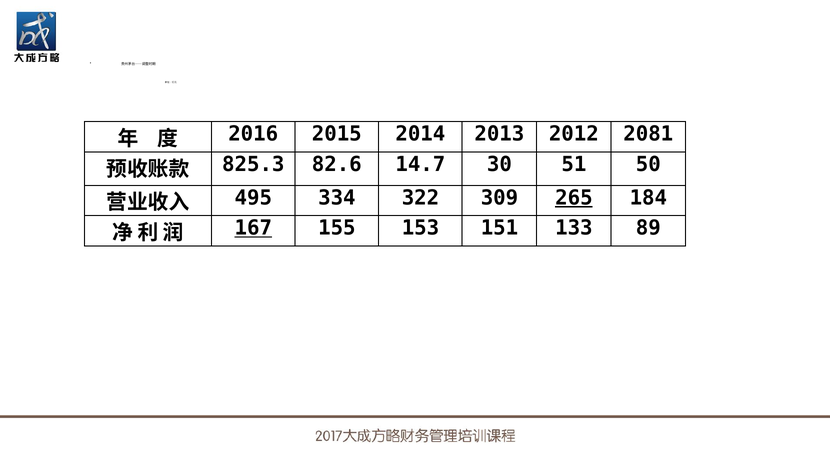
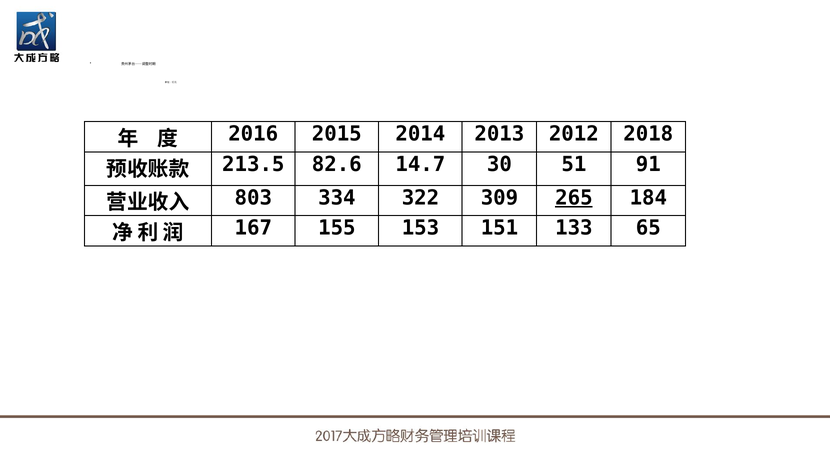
2081: 2081 -> 2018
825.3: 825.3 -> 213.5
50: 50 -> 91
495: 495 -> 803
167 underline: present -> none
89: 89 -> 65
